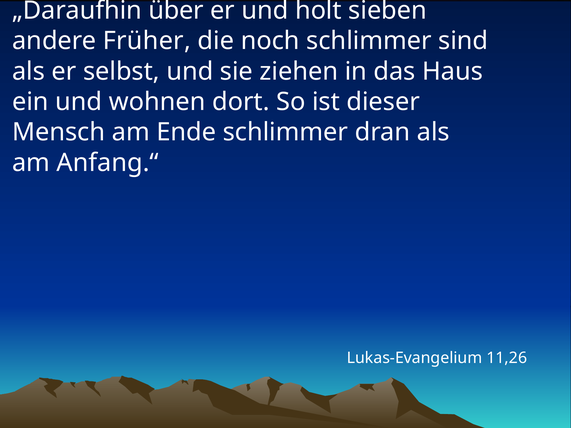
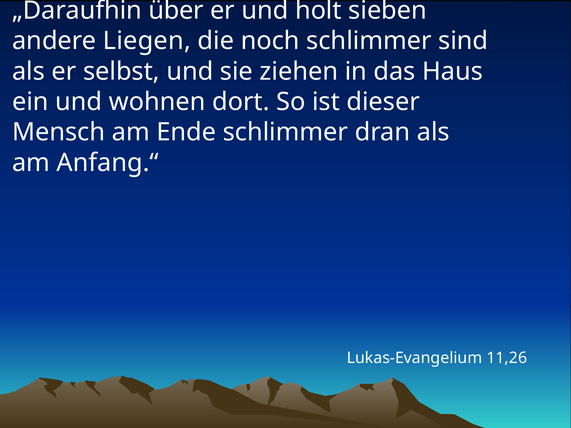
Früher: Früher -> Liegen
